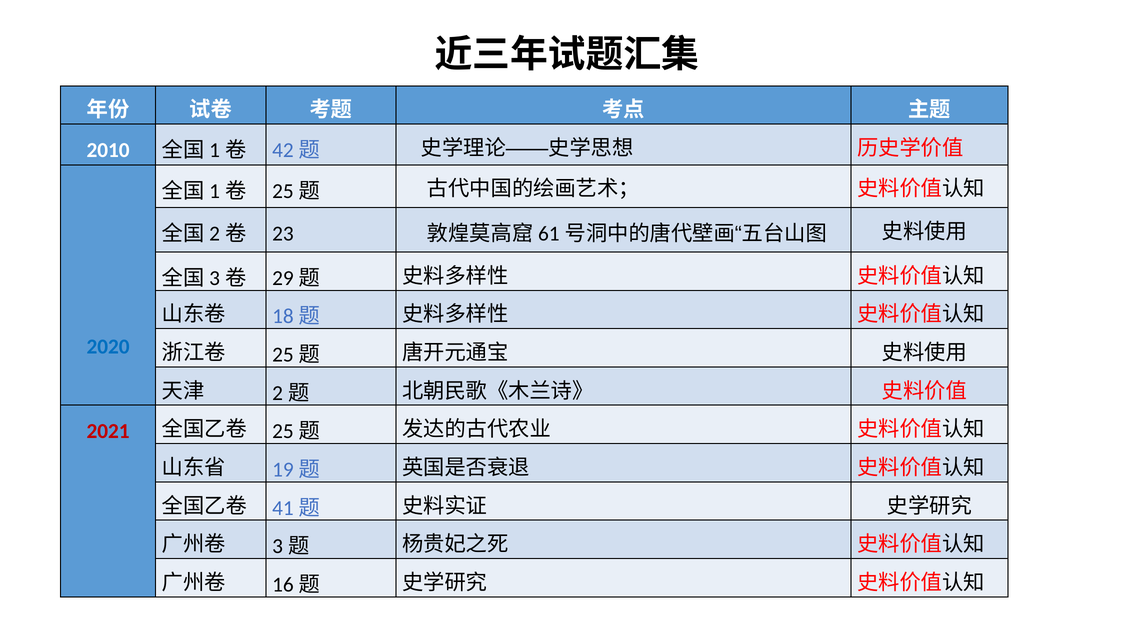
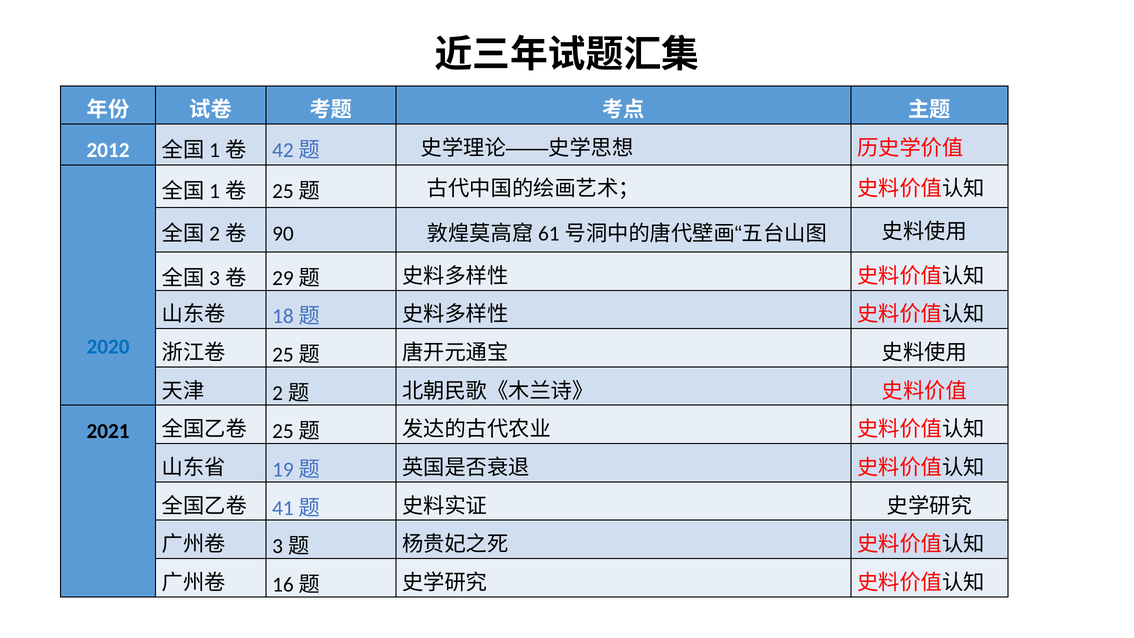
2010: 2010 -> 2012
23: 23 -> 90
2021 colour: red -> black
